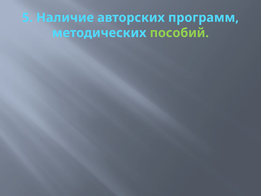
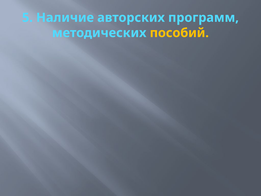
пособий colour: light green -> yellow
